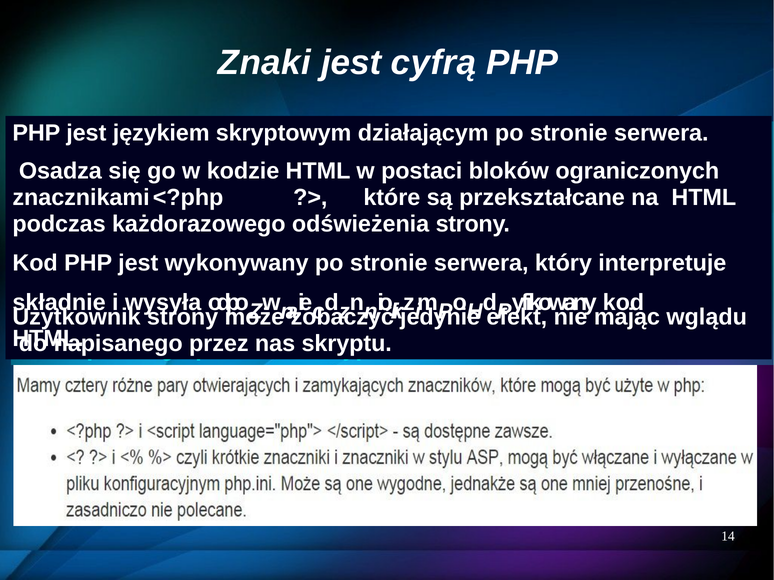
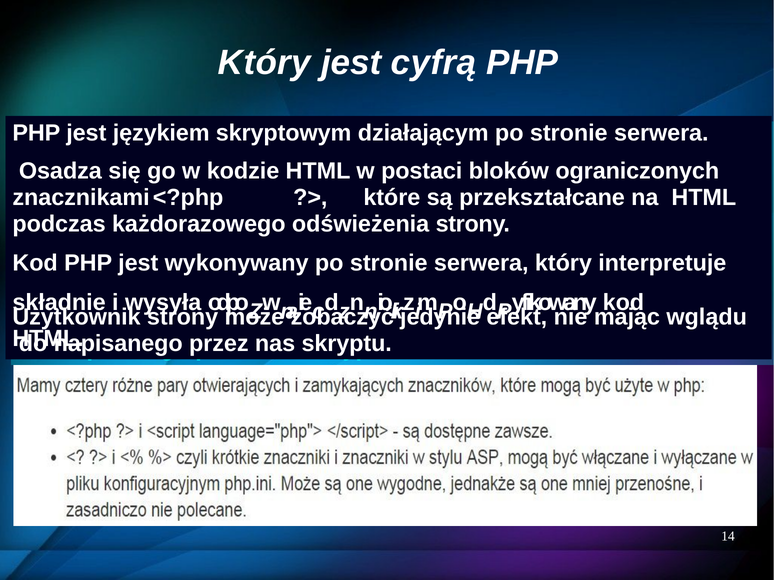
Znaki at (264, 63): Znaki -> Który
